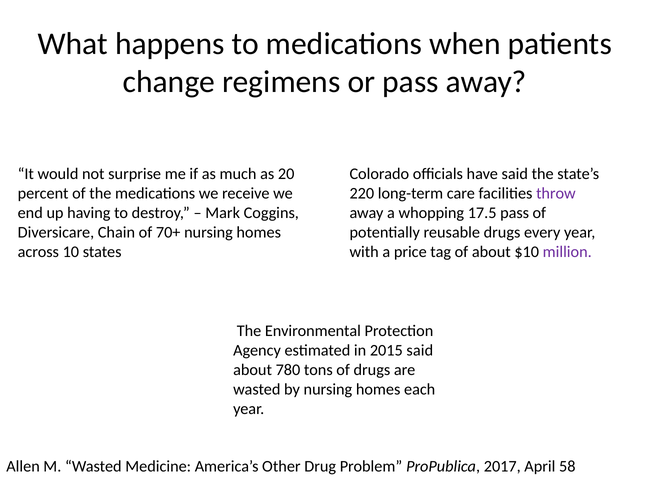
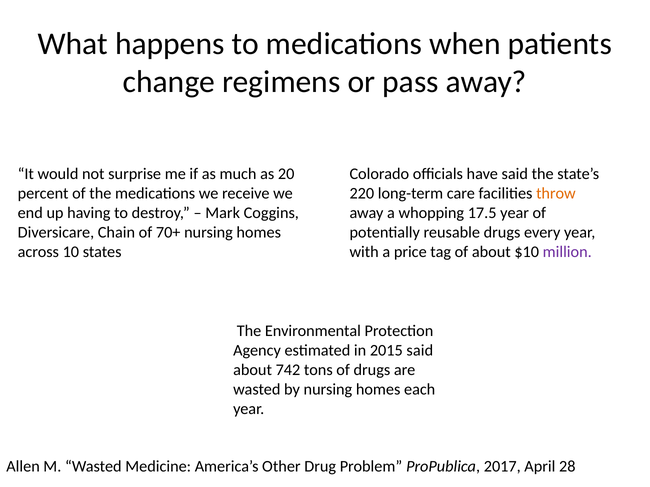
throw colour: purple -> orange
17.5 pass: pass -> year
780: 780 -> 742
58: 58 -> 28
